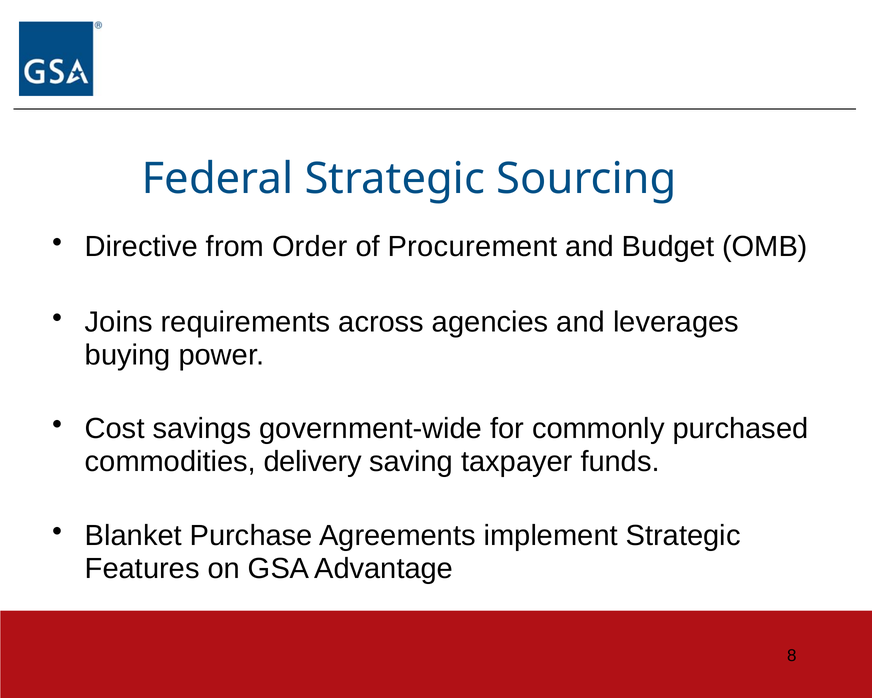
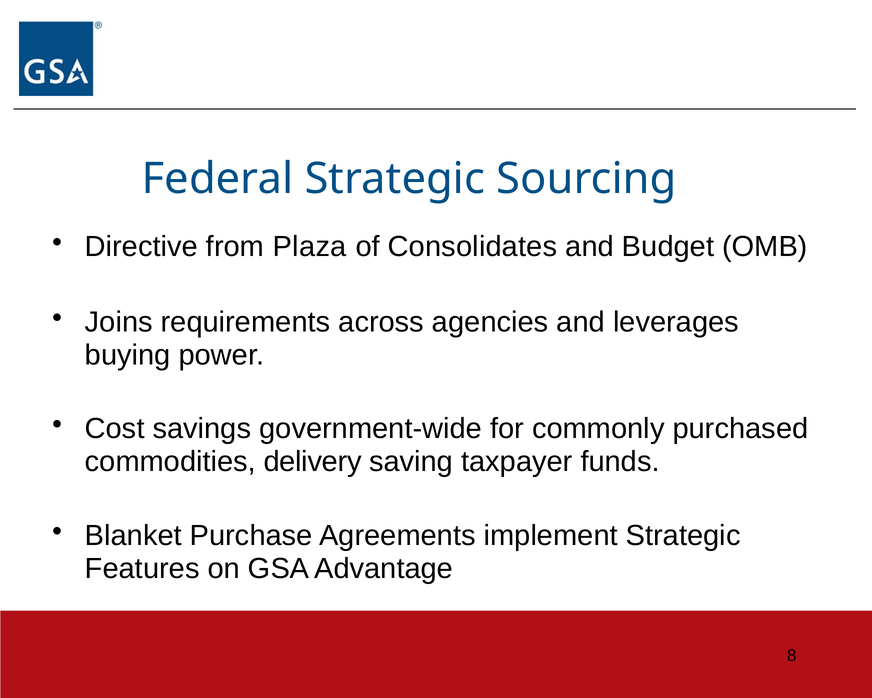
Order: Order -> Plaza
Procurement: Procurement -> Consolidates
